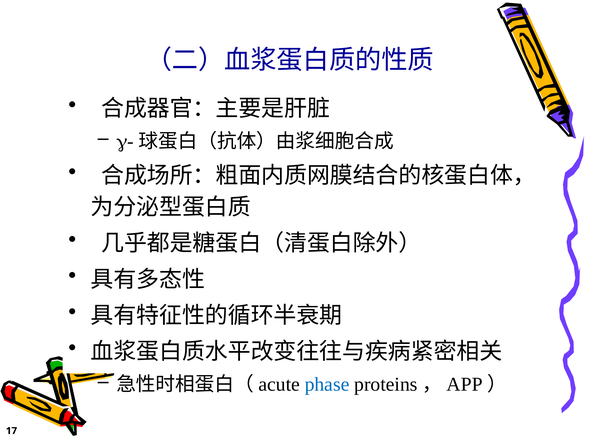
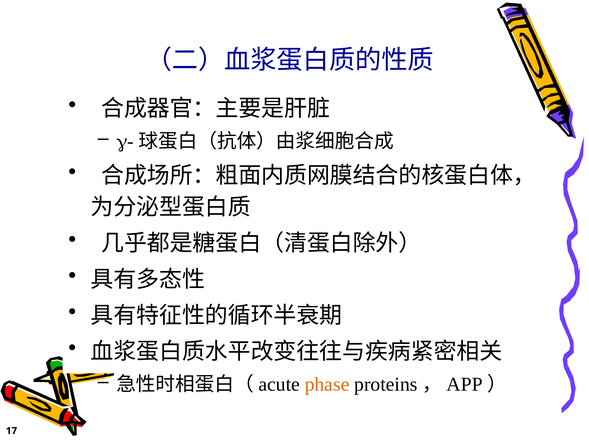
phase colour: blue -> orange
